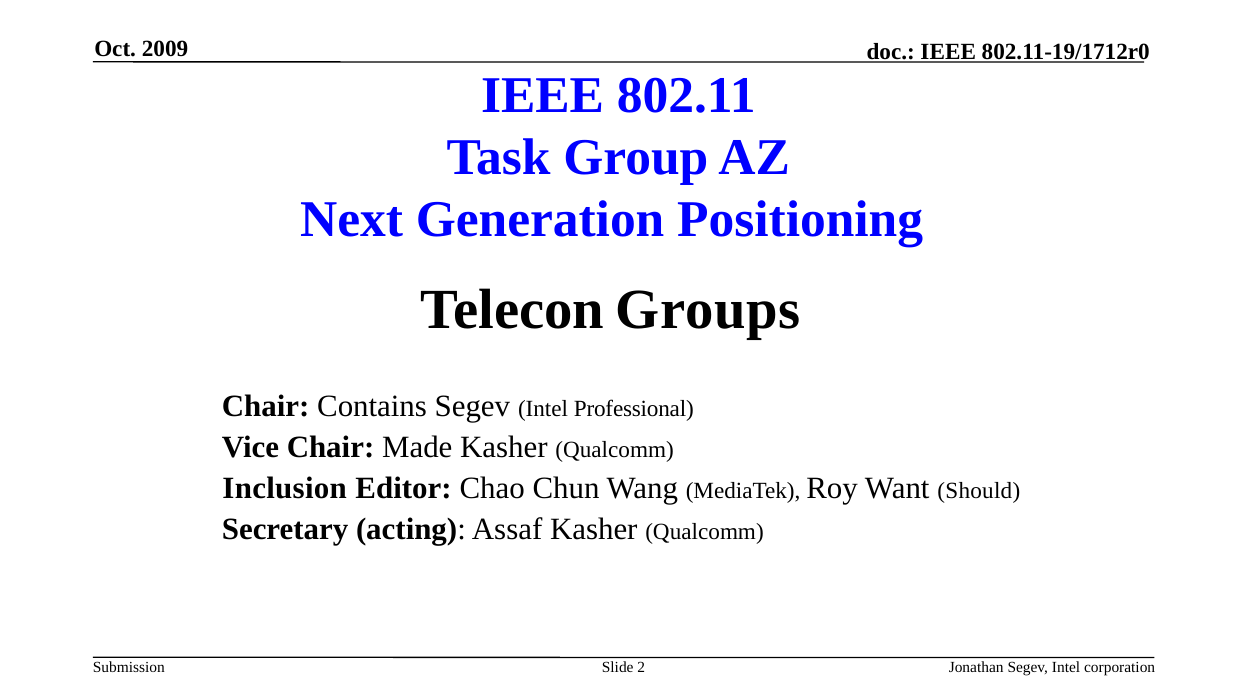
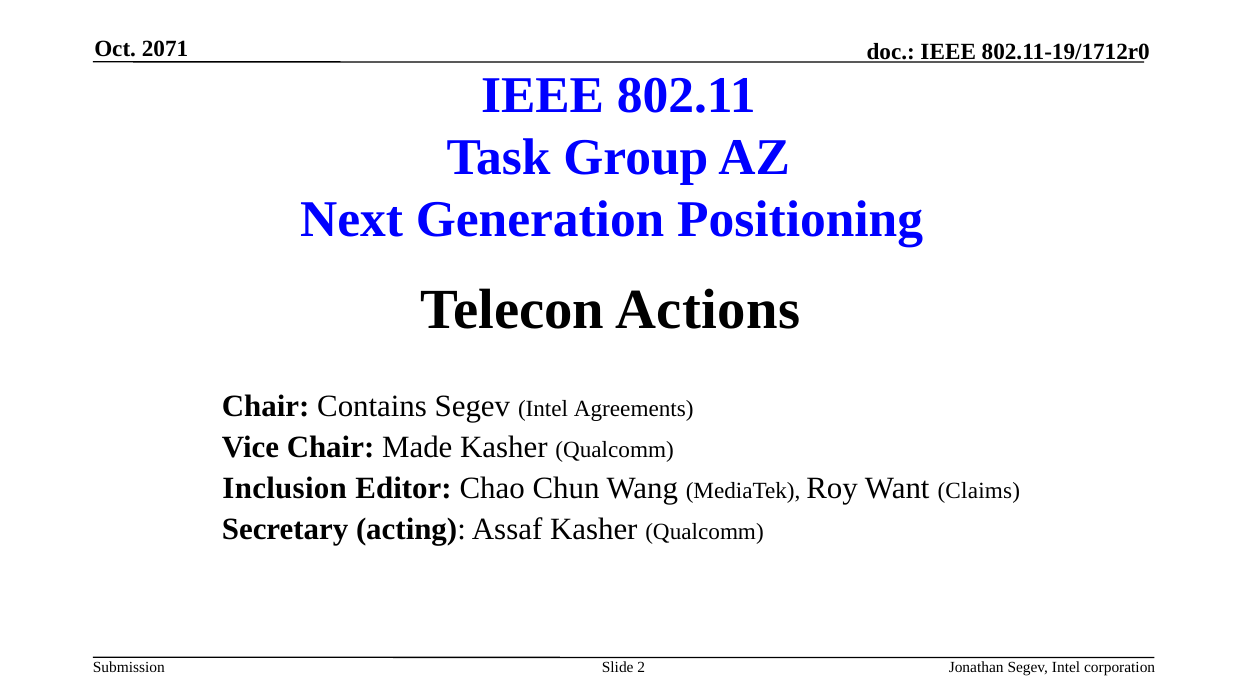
2009: 2009 -> 2071
Groups: Groups -> Actions
Professional: Professional -> Agreements
Should: Should -> Claims
